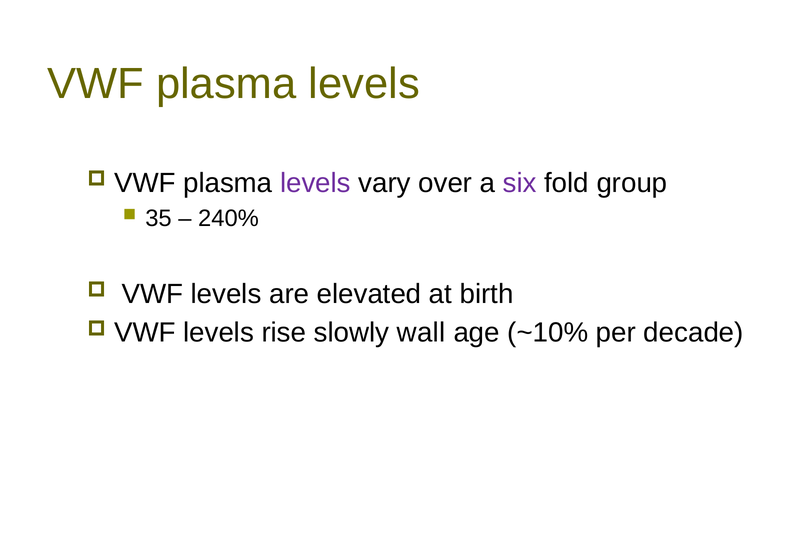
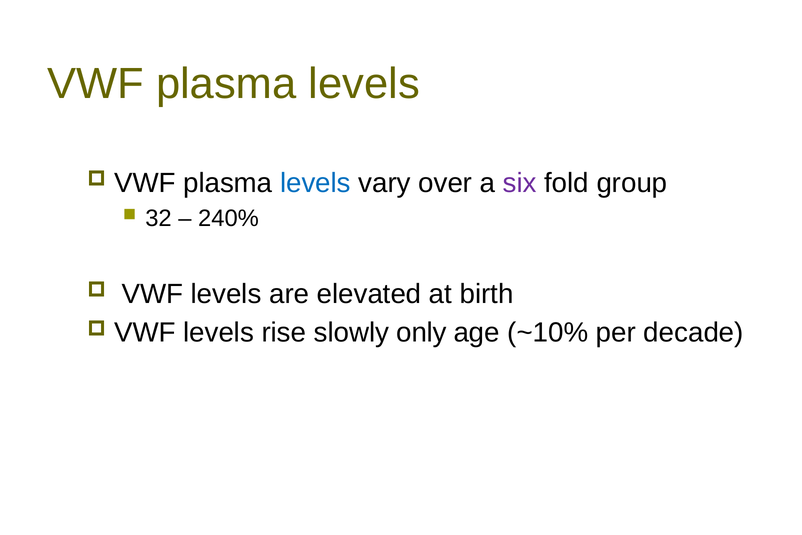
levels at (315, 183) colour: purple -> blue
35: 35 -> 32
wall: wall -> only
